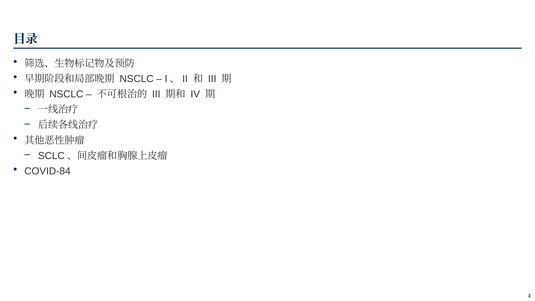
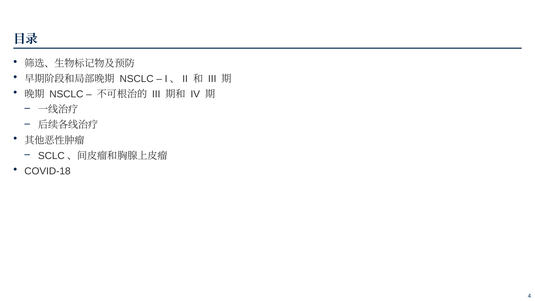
COVID-84: COVID-84 -> COVID-18
